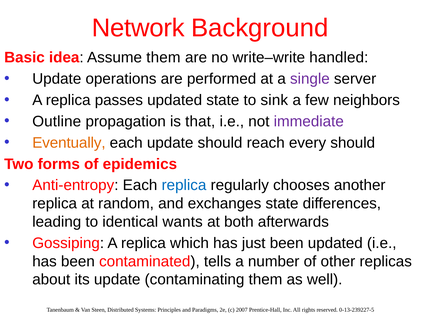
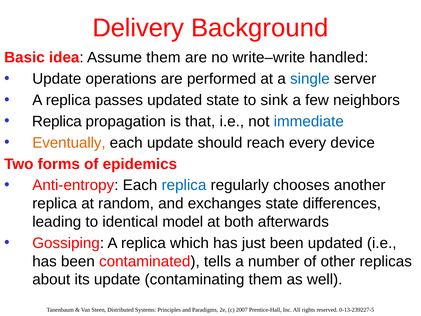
Network: Network -> Delivery
single colour: purple -> blue
Outline at (57, 121): Outline -> Replica
immediate colour: purple -> blue
every should: should -> device
wants: wants -> model
